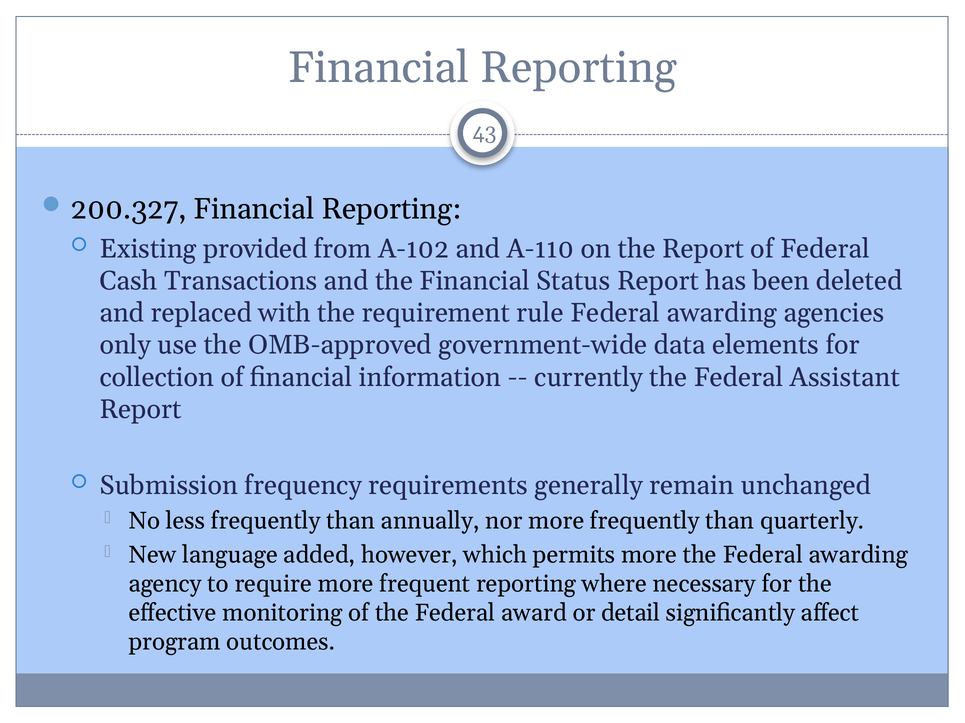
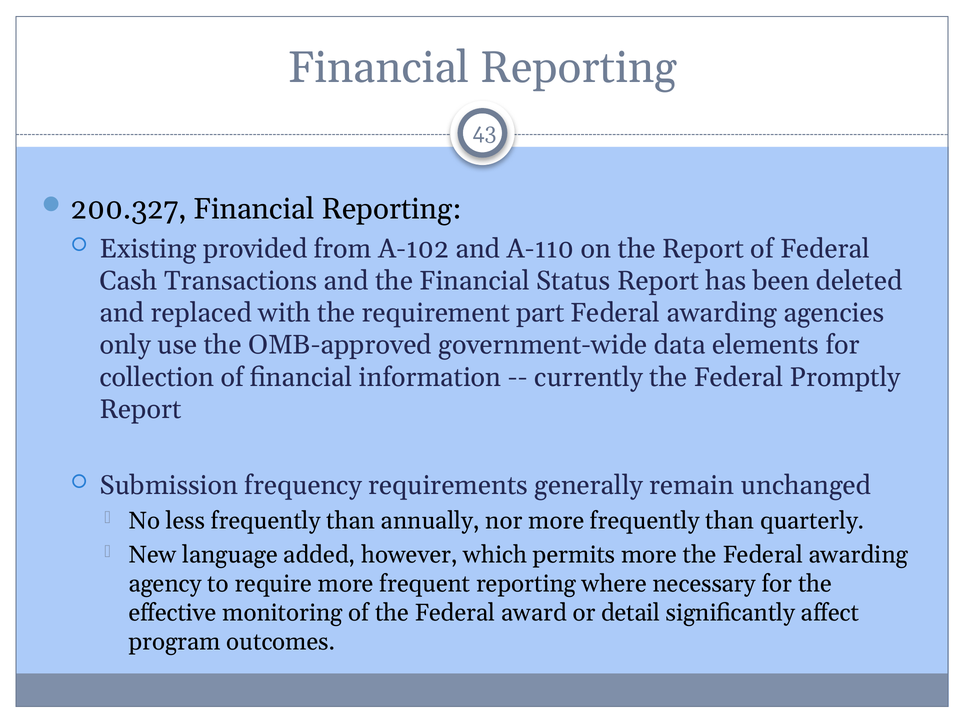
rule: rule -> part
Assistant: Assistant -> Promptly
